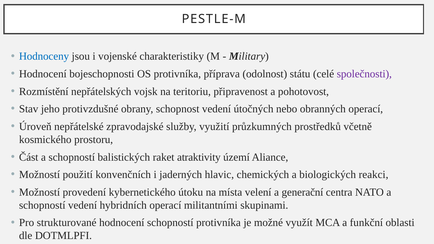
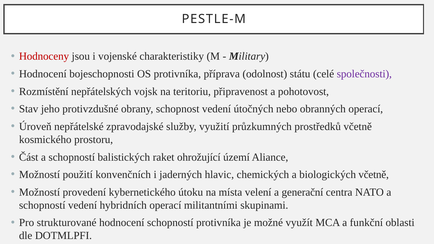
Hodnoceny colour: blue -> red
atraktivity: atraktivity -> ohrožující
biologických reakci: reakci -> včetně
